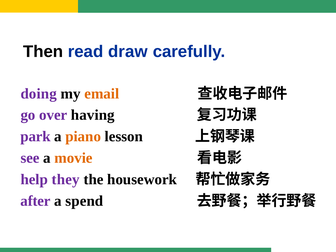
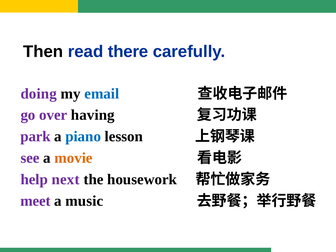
draw: draw -> there
email colour: orange -> blue
piano colour: orange -> blue
they: they -> next
after: after -> meet
spend: spend -> music
